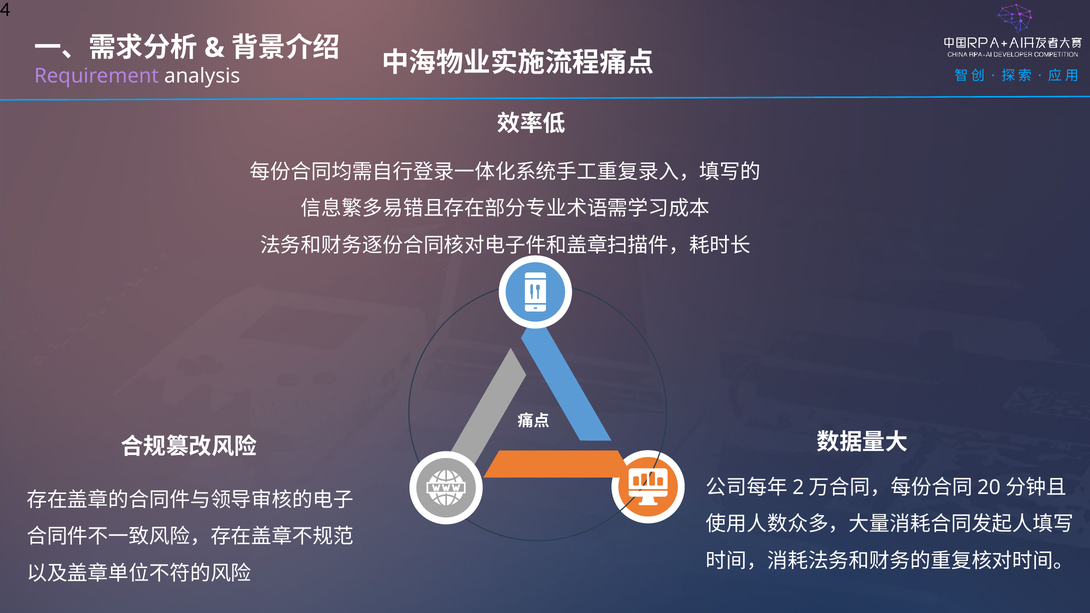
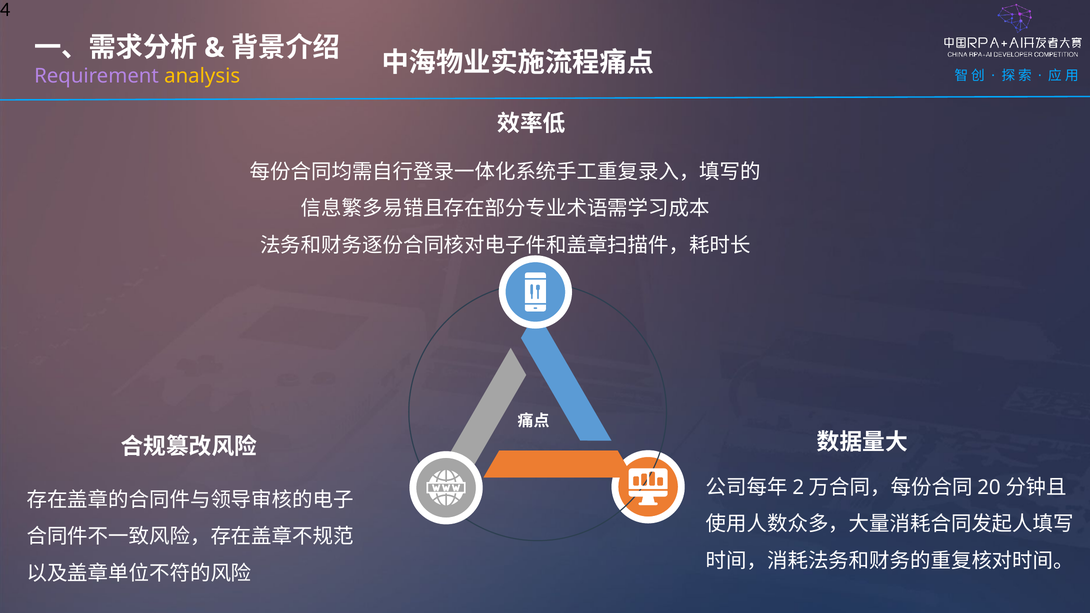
analysis colour: white -> yellow
